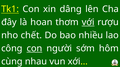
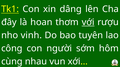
chết: chết -> vinh
nhiều: nhiều -> tuyên
con at (34, 49) underline: present -> none
